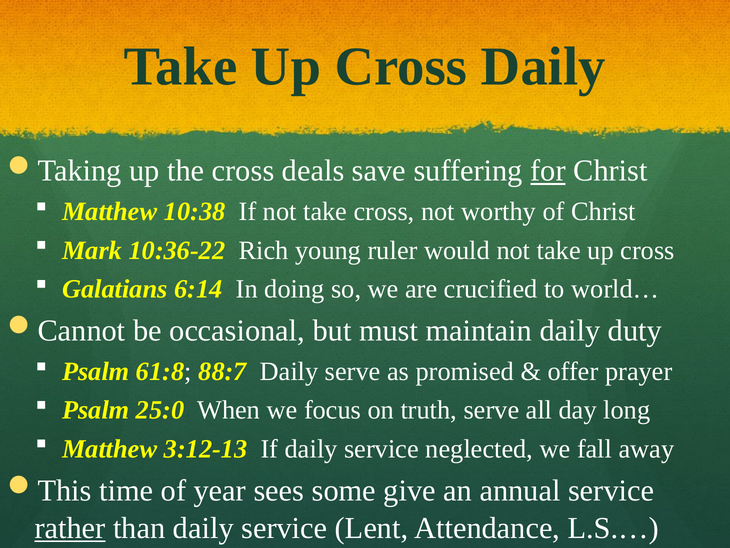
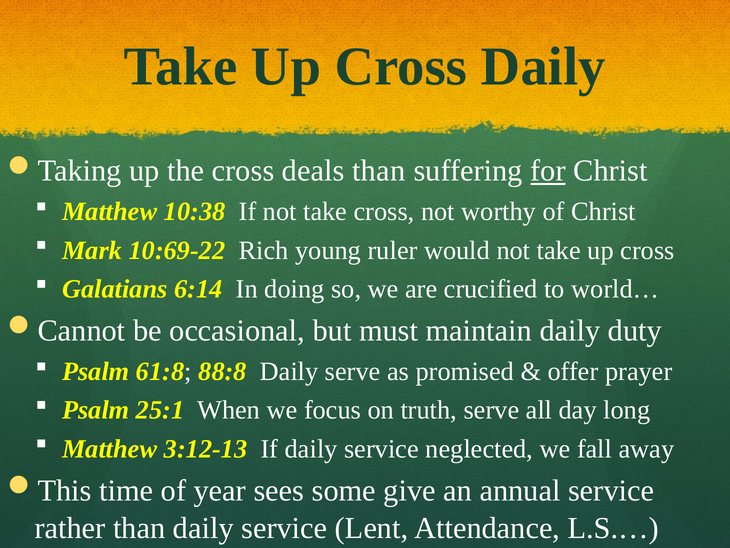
deals save: save -> than
10:36-22: 10:36-22 -> 10:69-22
88:7: 88:7 -> 88:8
25:0: 25:0 -> 25:1
rather underline: present -> none
